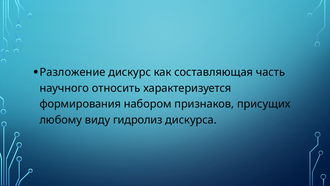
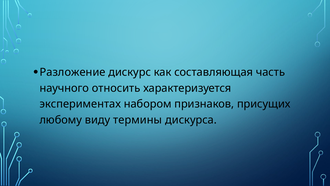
формирования: формирования -> экспериментах
гидролиз: гидролиз -> термины
